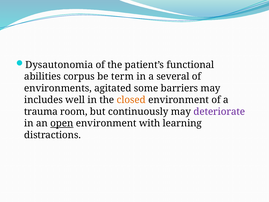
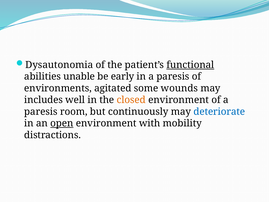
functional underline: none -> present
corpus: corpus -> unable
term: term -> early
in a several: several -> paresis
barriers: barriers -> wounds
trauma at (41, 112): trauma -> paresis
deteriorate colour: purple -> blue
learning: learning -> mobility
